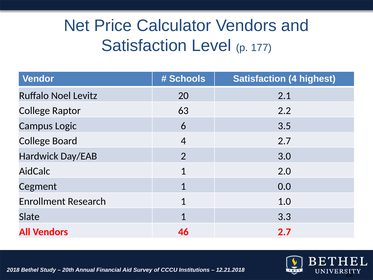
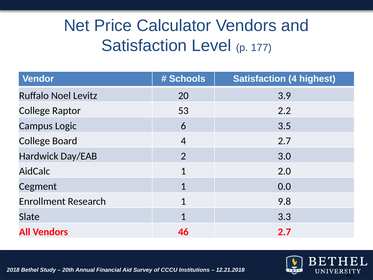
2.1: 2.1 -> 3.9
63: 63 -> 53
1.0: 1.0 -> 9.8
